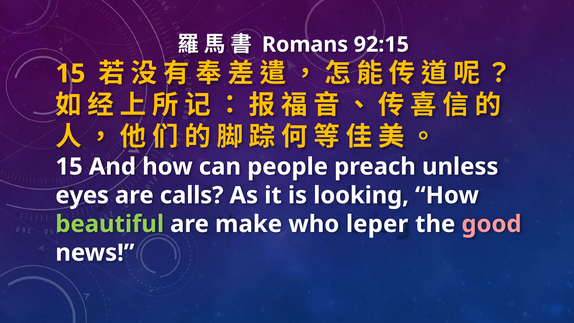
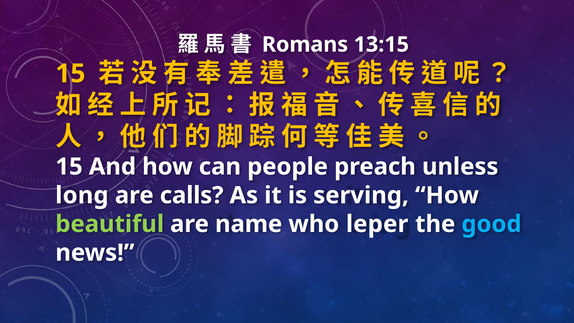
92:15: 92:15 -> 13:15
eyes: eyes -> long
looking: looking -> serving
make: make -> name
good colour: pink -> light blue
